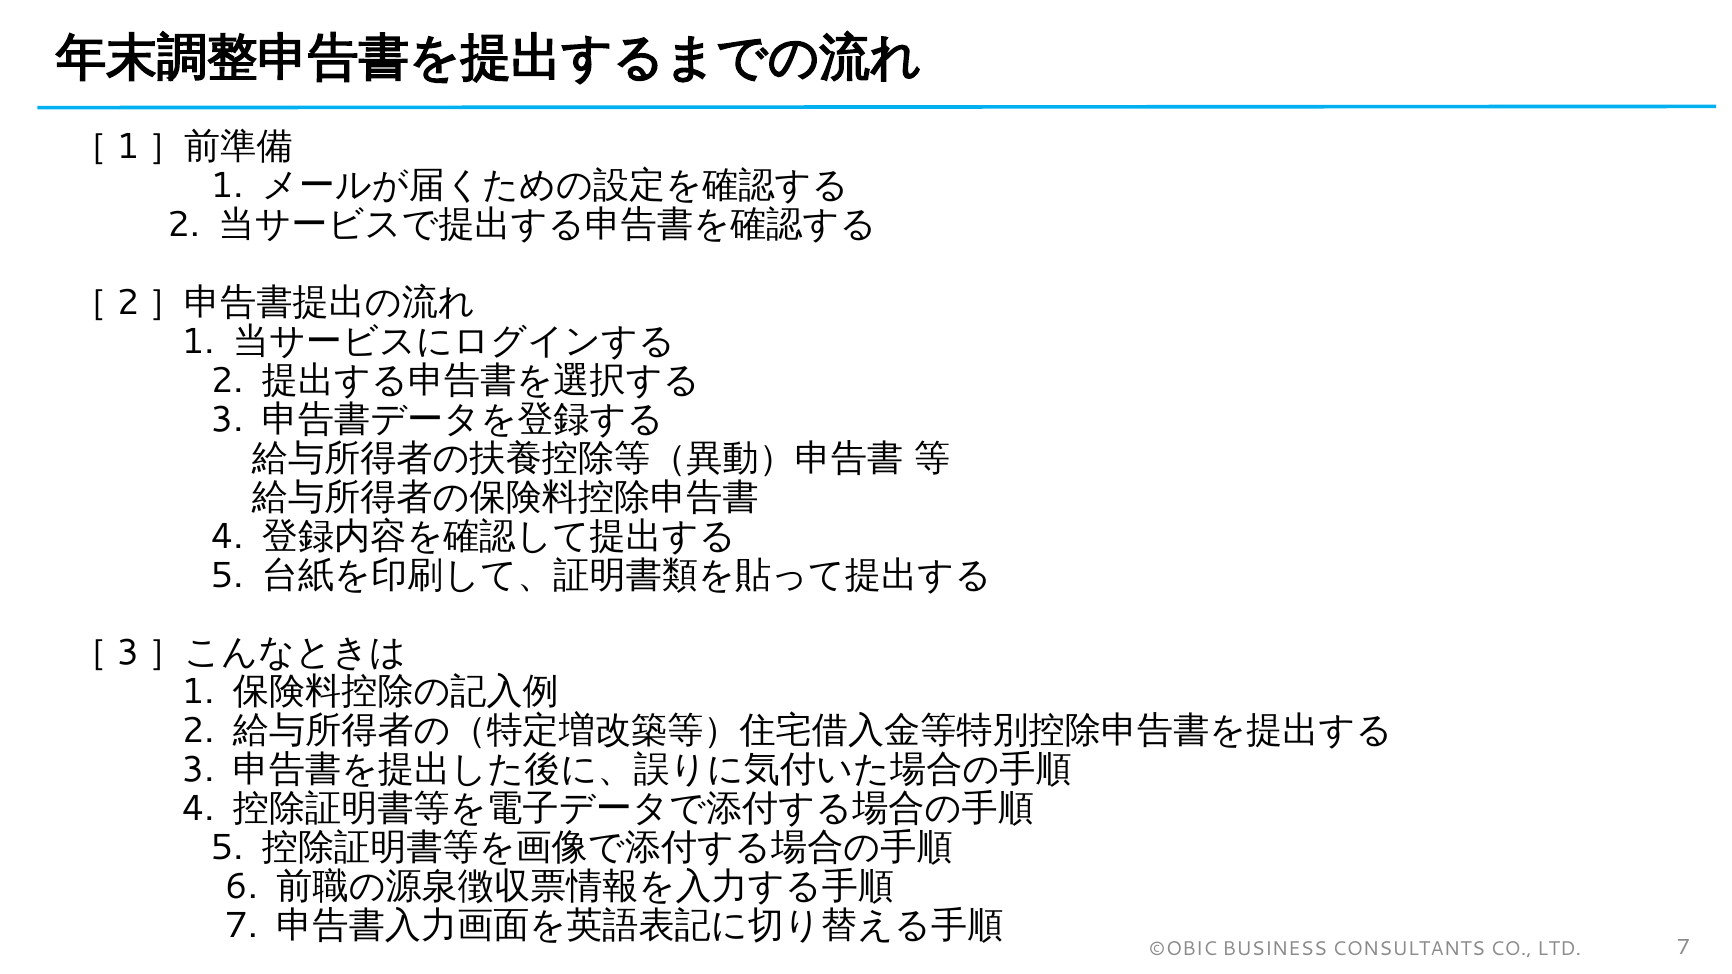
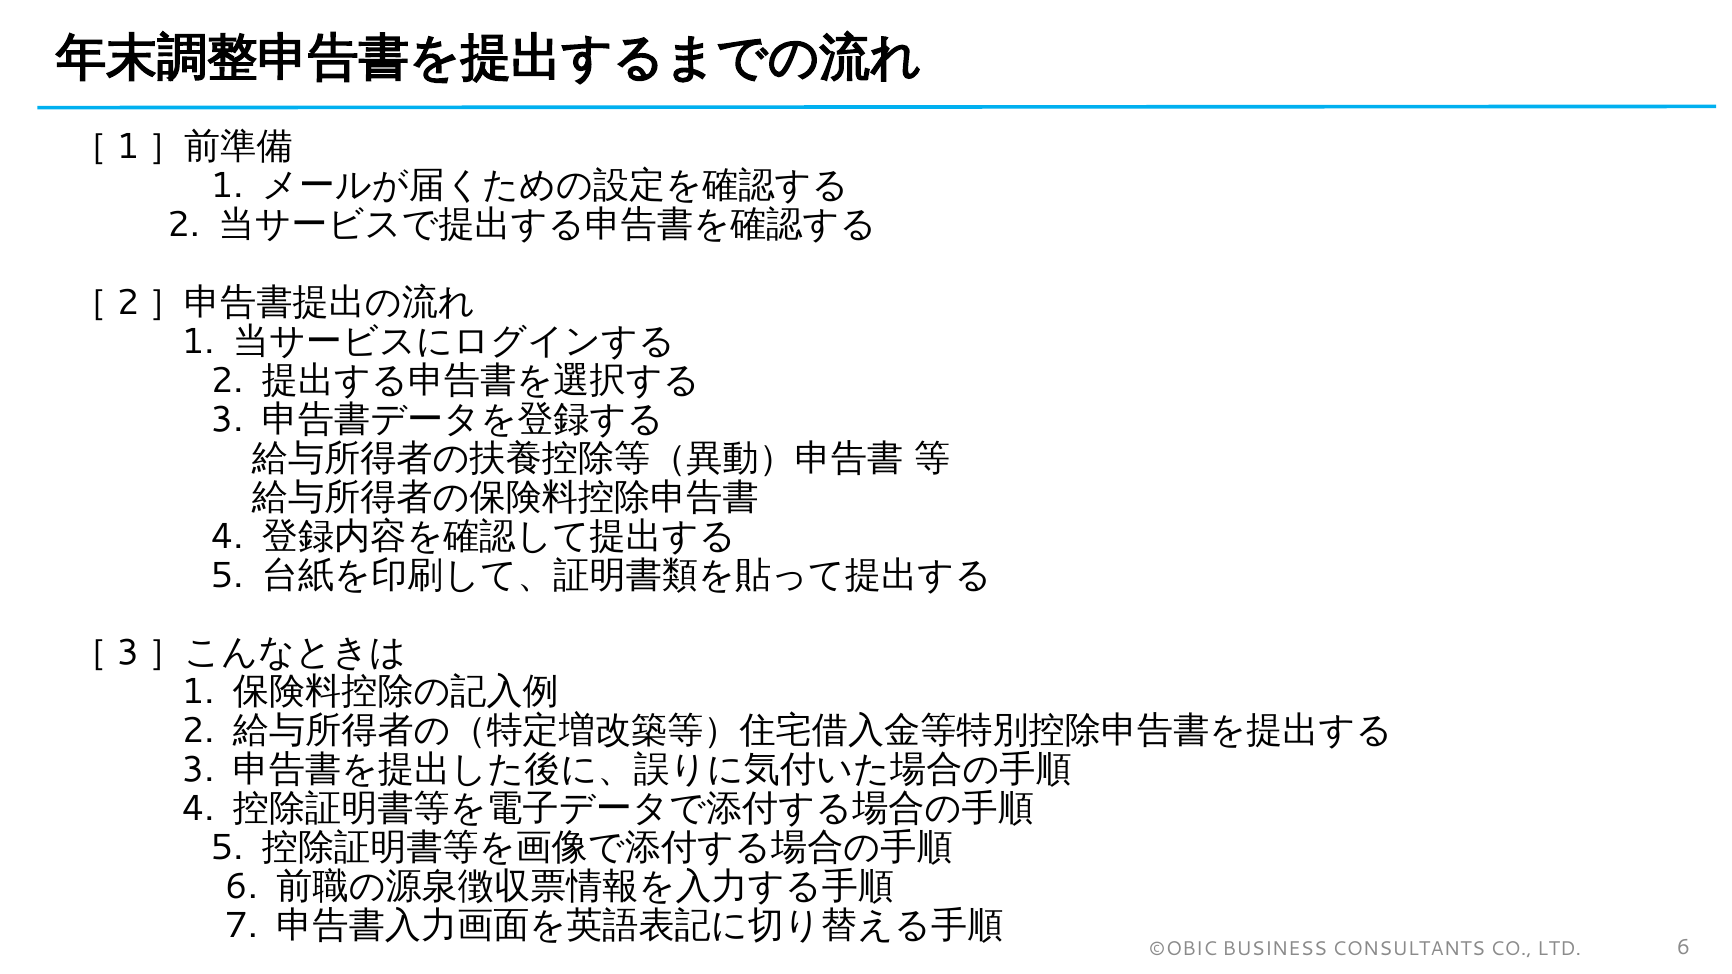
LTD 7: 7 -> 6
